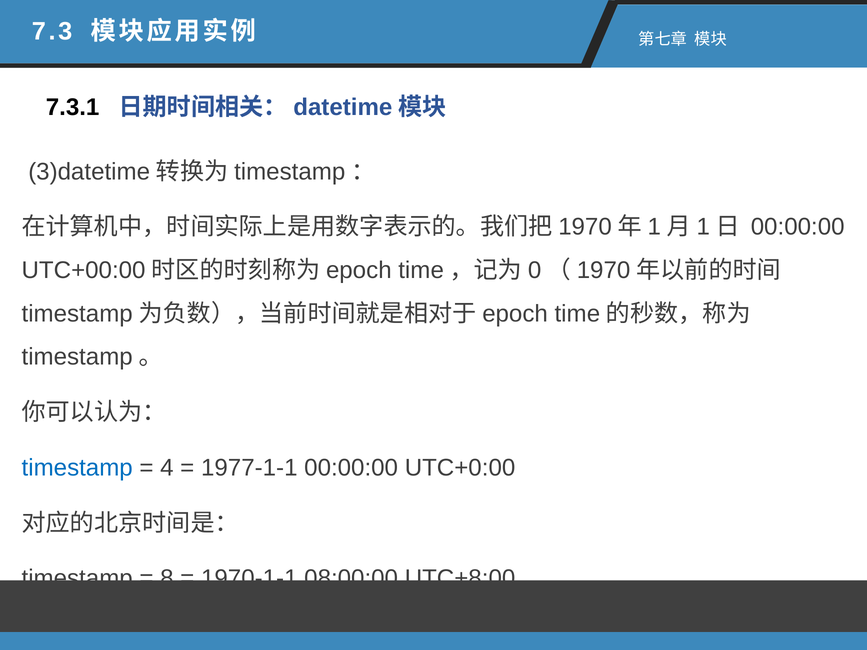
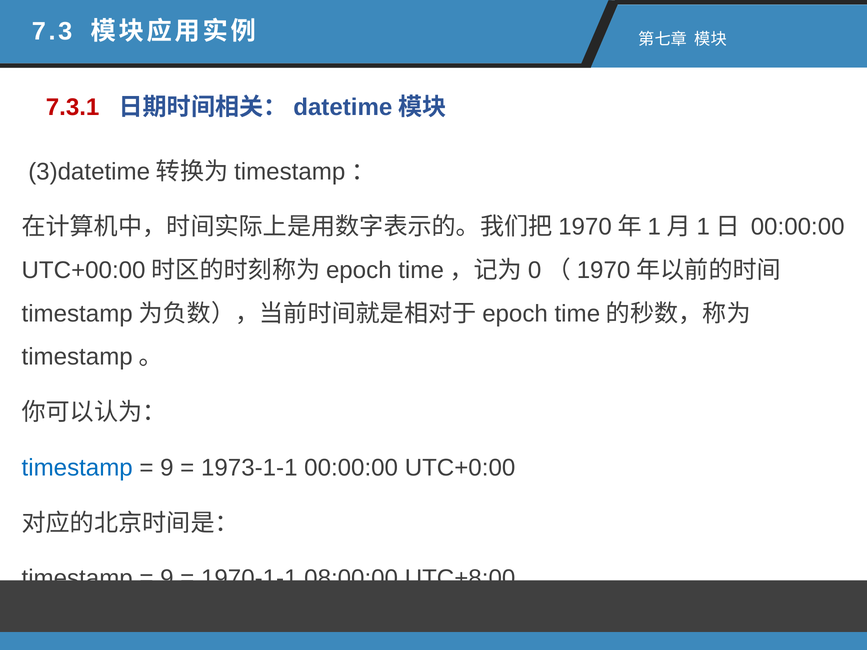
7.3.1 colour: black -> red
4 at (167, 468): 4 -> 9
1977-1-1: 1977-1-1 -> 1973-1-1
8 at (167, 579): 8 -> 9
